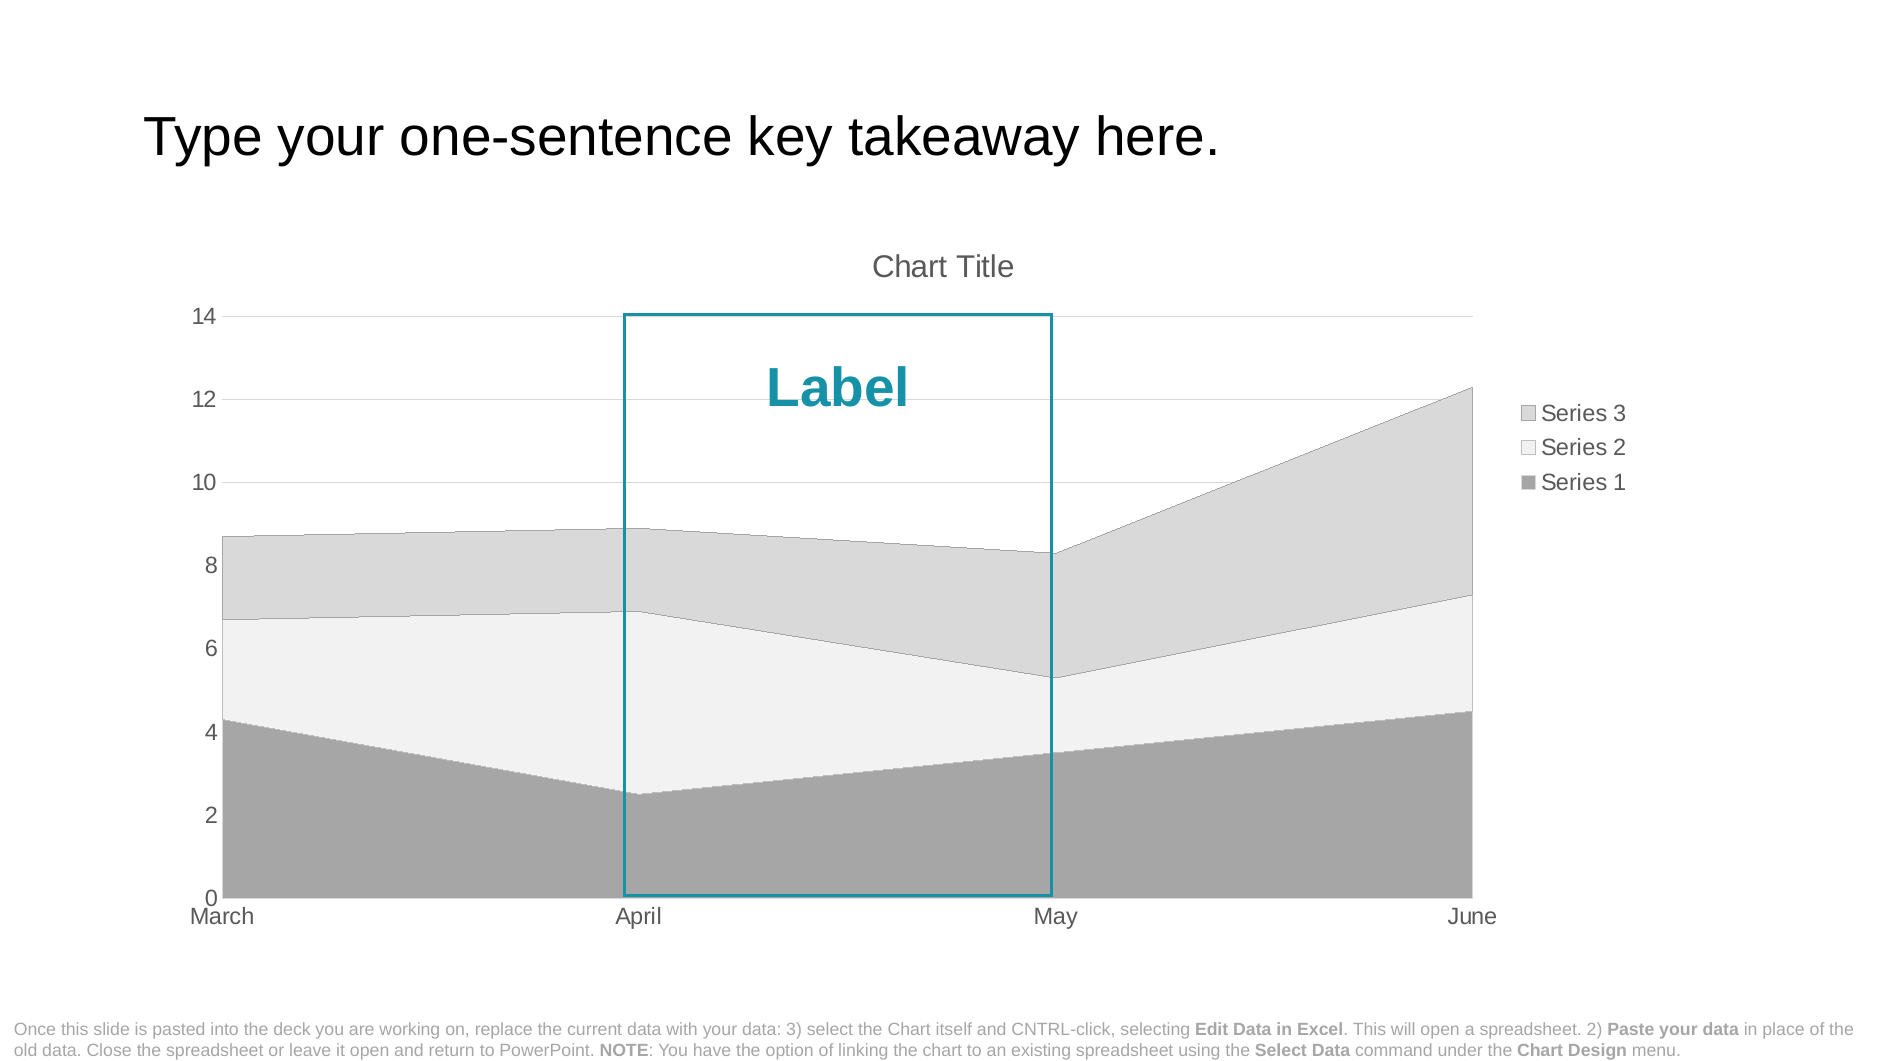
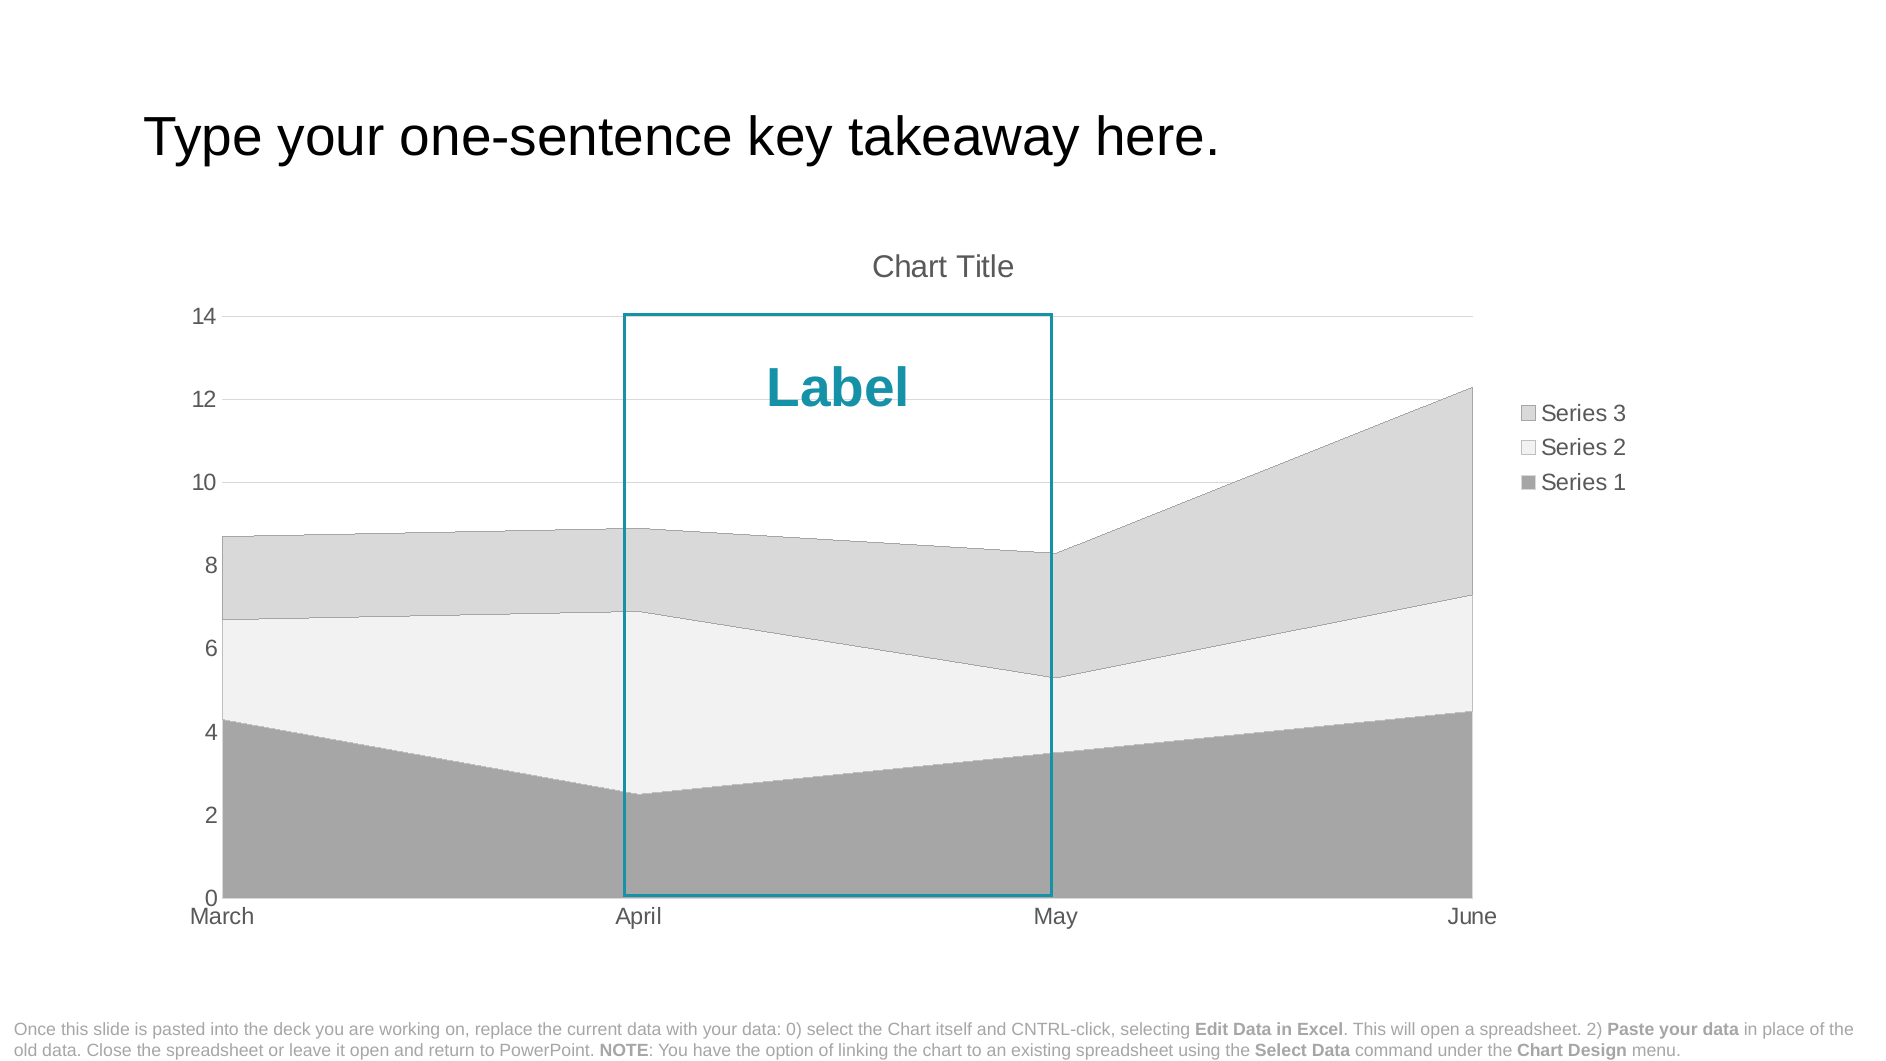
data 3: 3 -> 0
